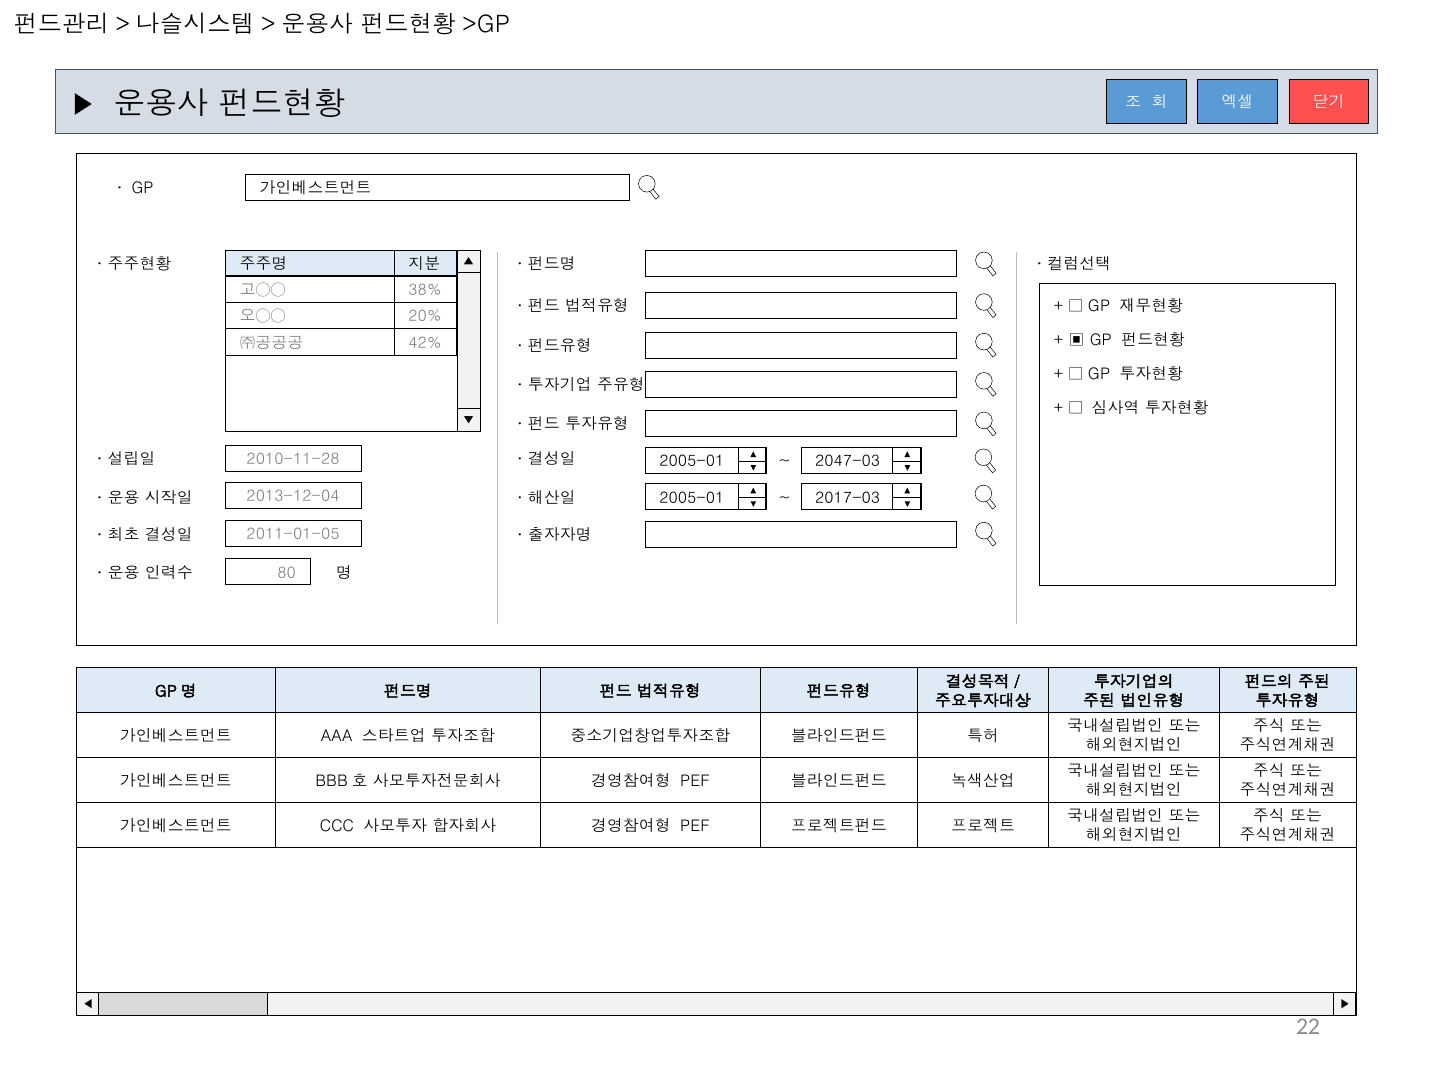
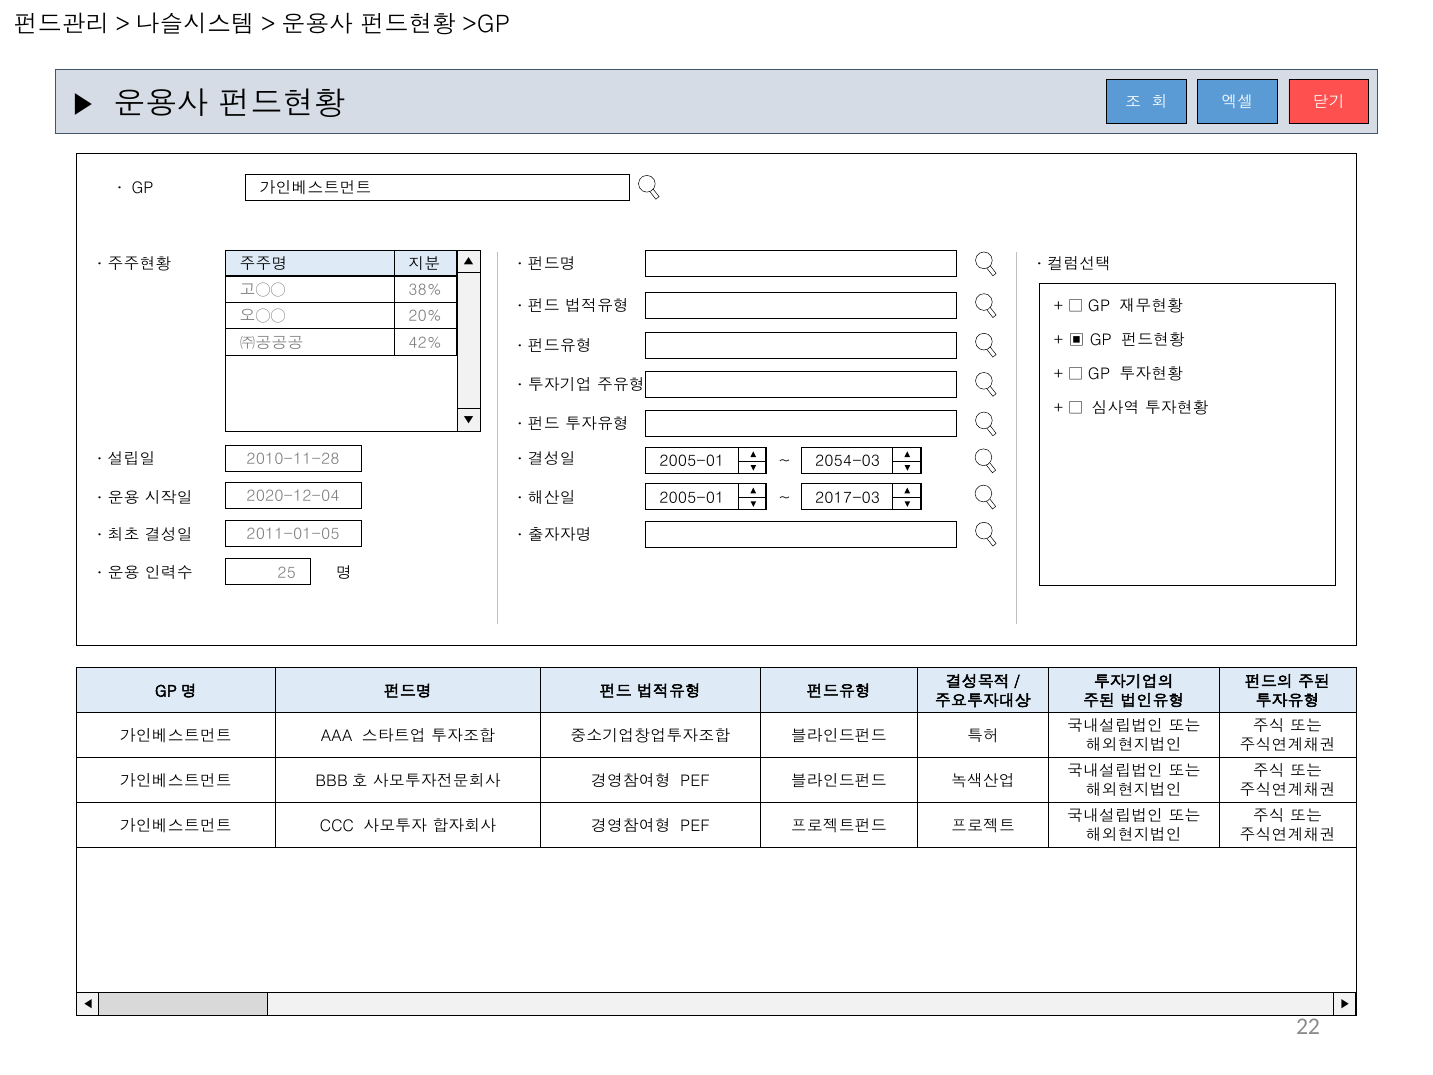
2047-03: 2047-03 -> 2054-03
2013-12-04: 2013-12-04 -> 2020-12-04
80: 80 -> 25
